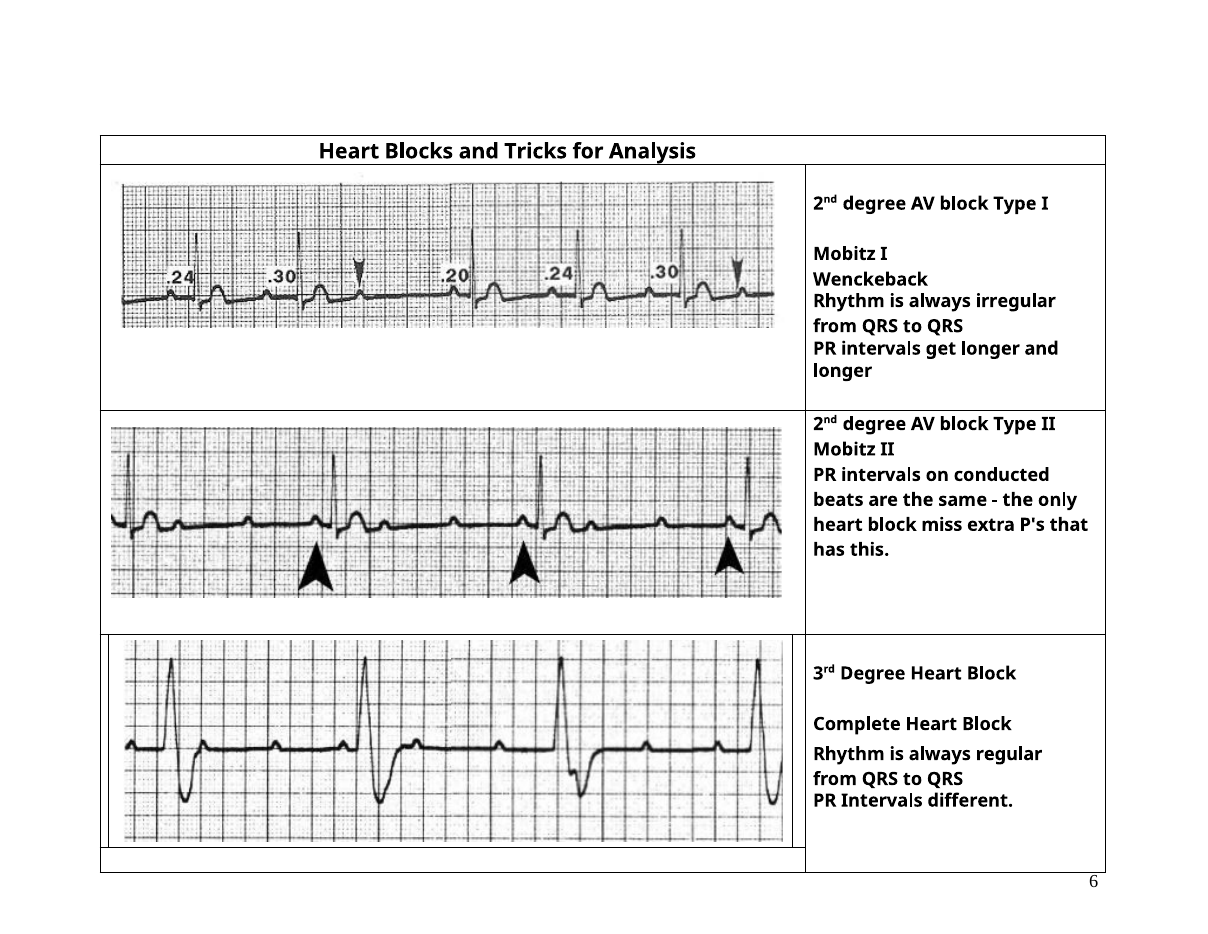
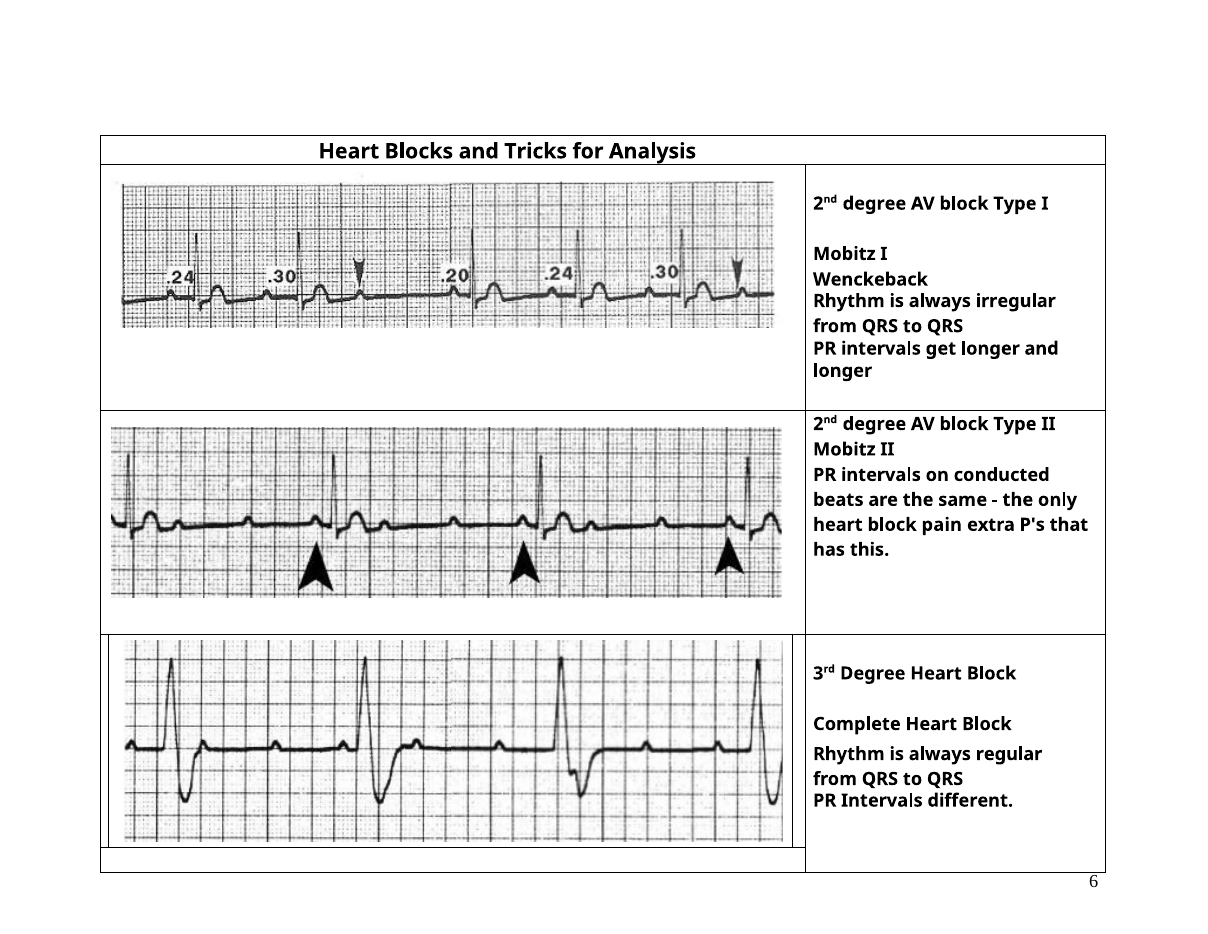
miss: miss -> pain
